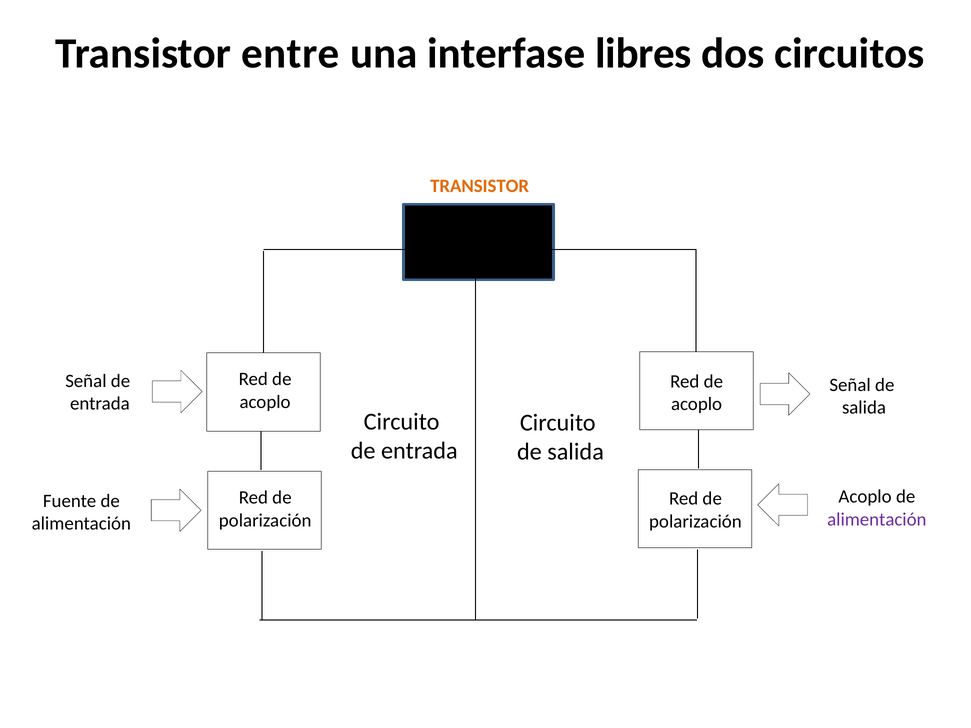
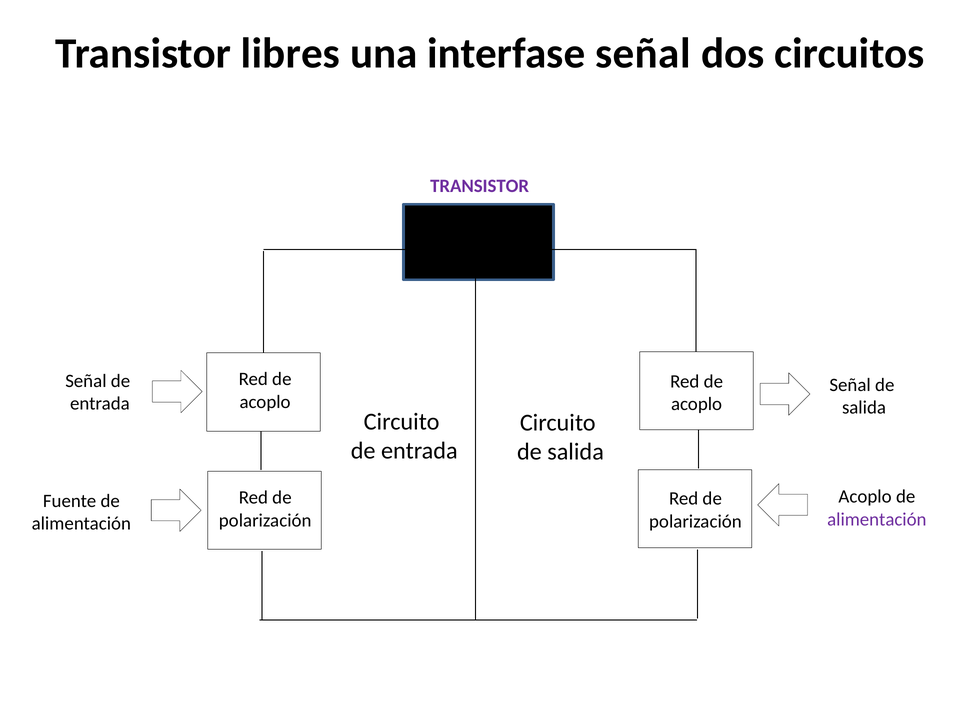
entre: entre -> libres
interfase libres: libres -> señal
TRANSISTOR at (480, 186) colour: orange -> purple
